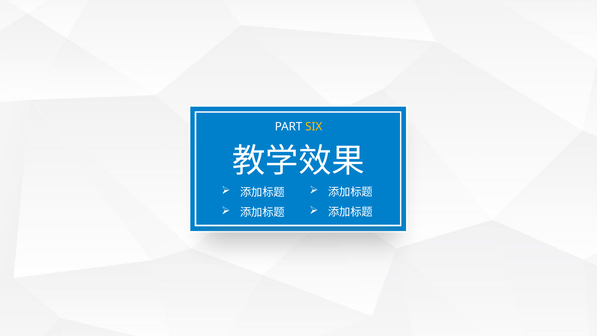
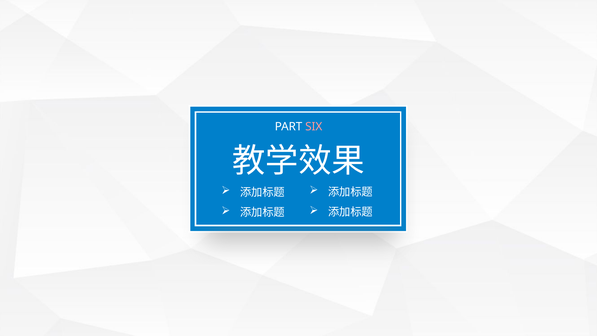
SIX colour: yellow -> pink
